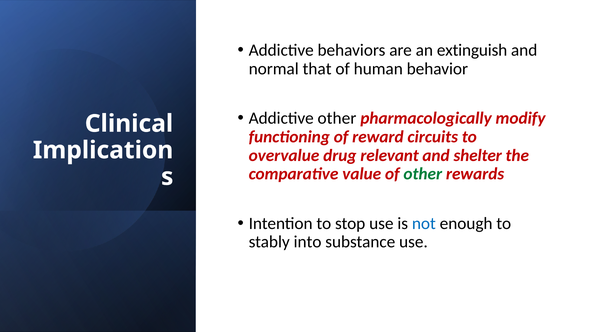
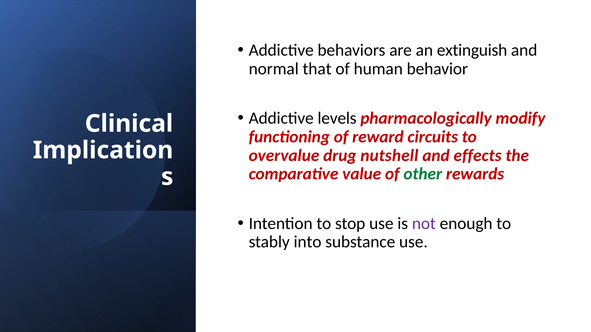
Addictive other: other -> levels
relevant: relevant -> nutshell
shelter: shelter -> effects
not colour: blue -> purple
